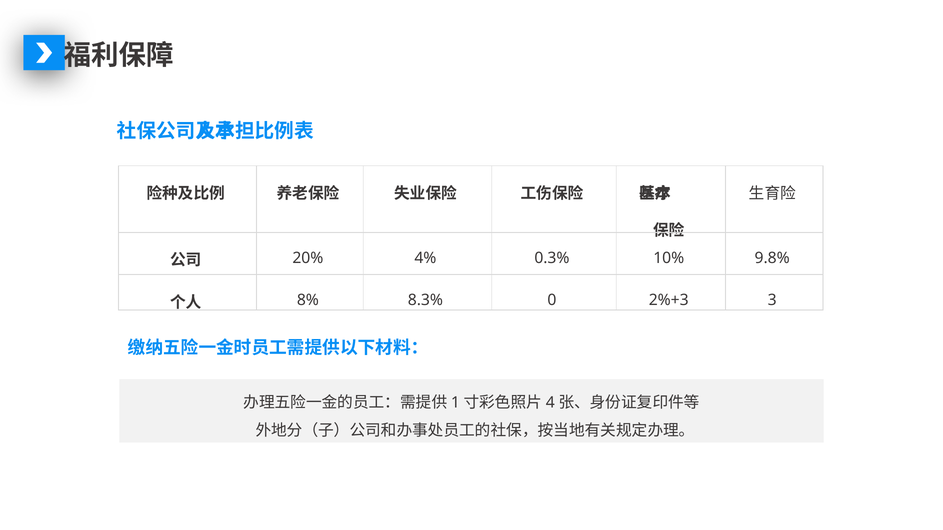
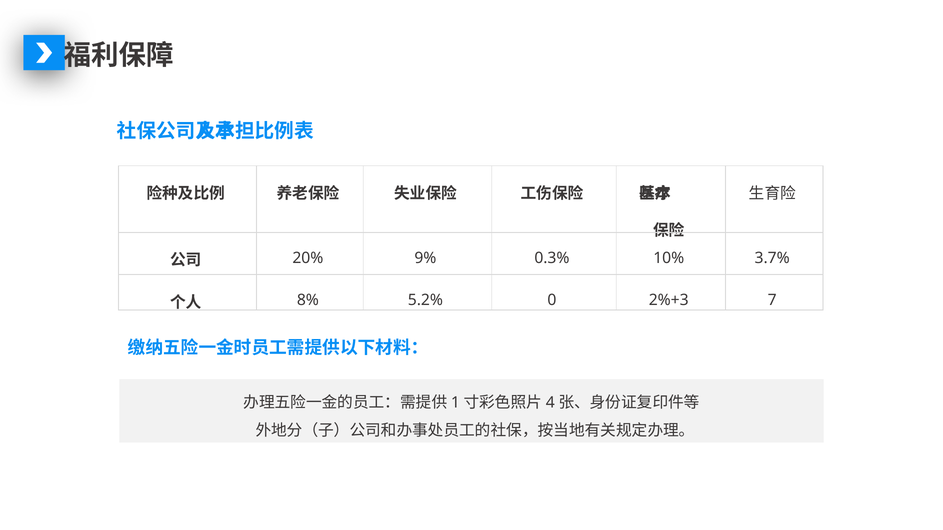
4%: 4% -> 9%
9.8%: 9.8% -> 3.7%
8.3%: 8.3% -> 5.2%
3: 3 -> 7
